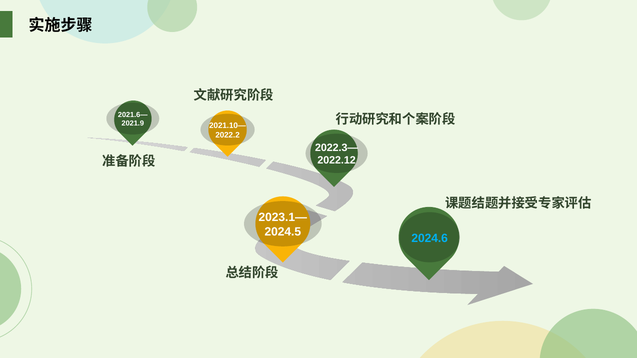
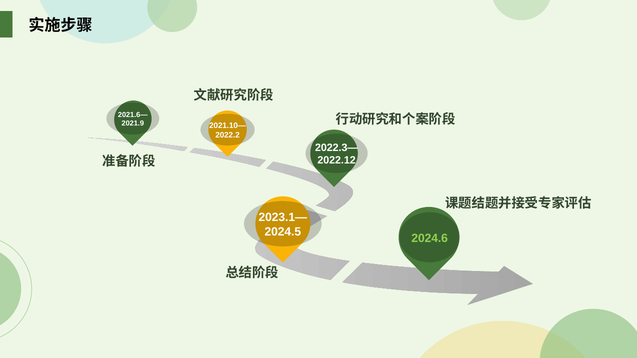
2024.6 colour: light blue -> light green
